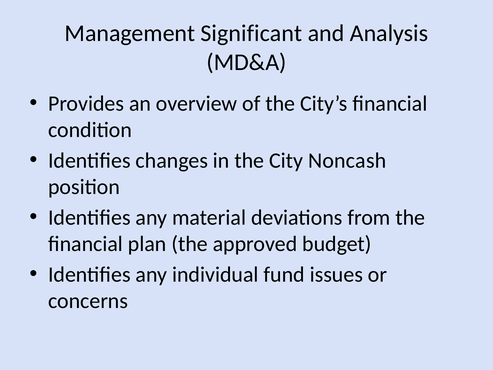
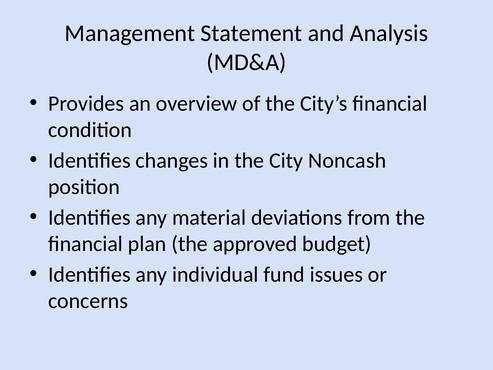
Significant: Significant -> Statement
